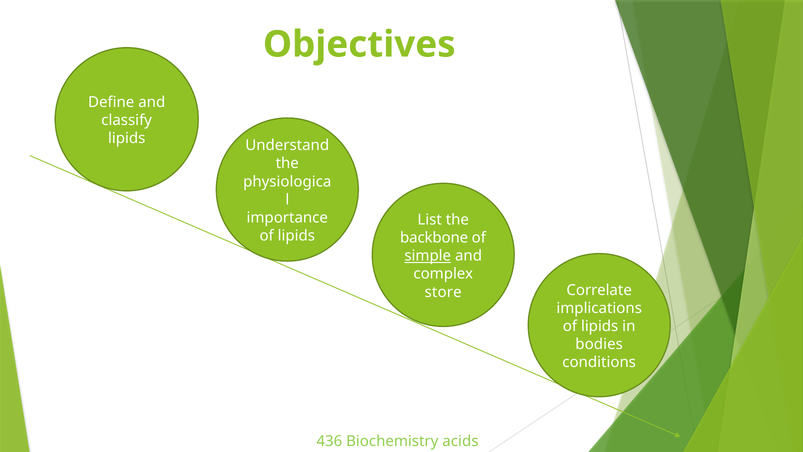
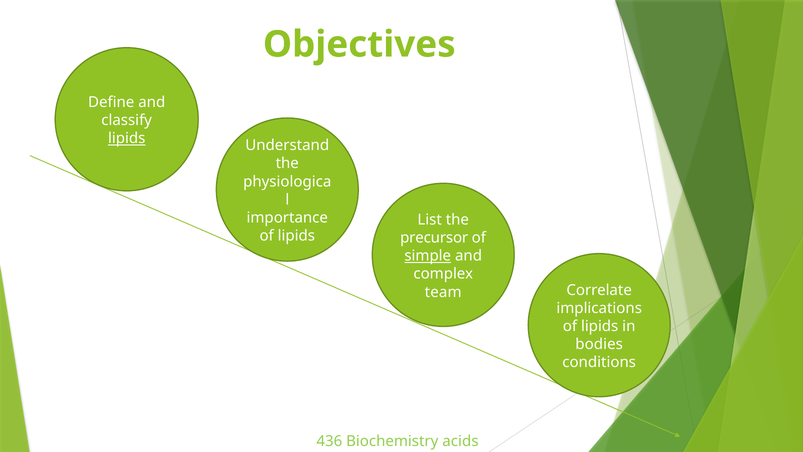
lipids at (127, 138) underline: none -> present
backbone: backbone -> precursor
store: store -> team
